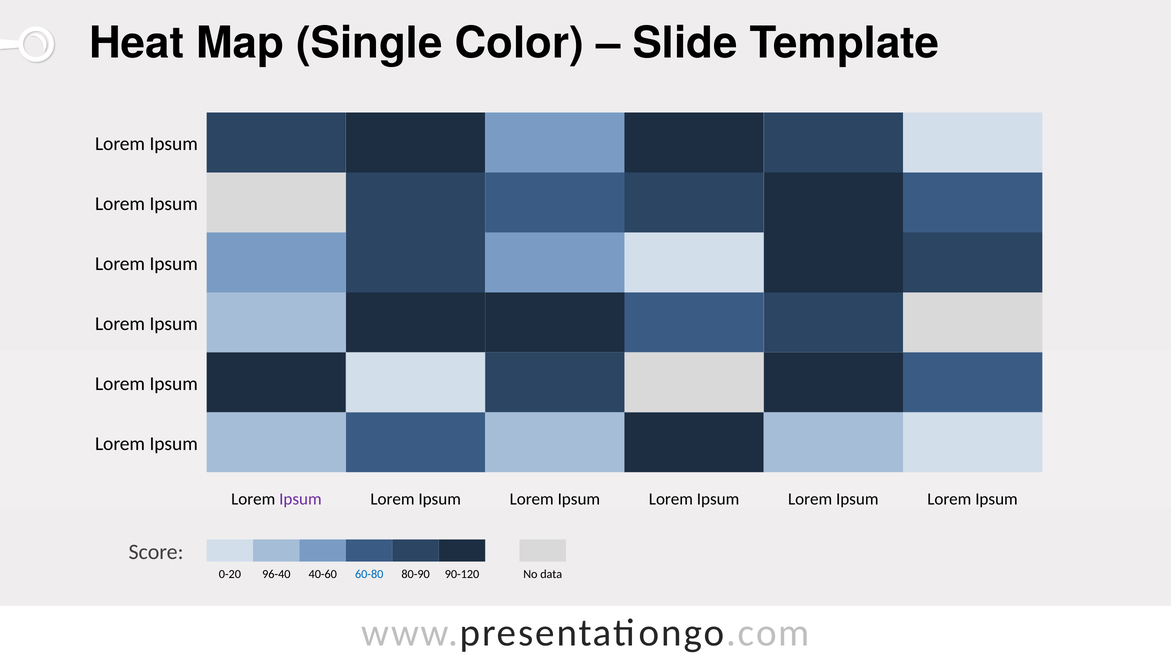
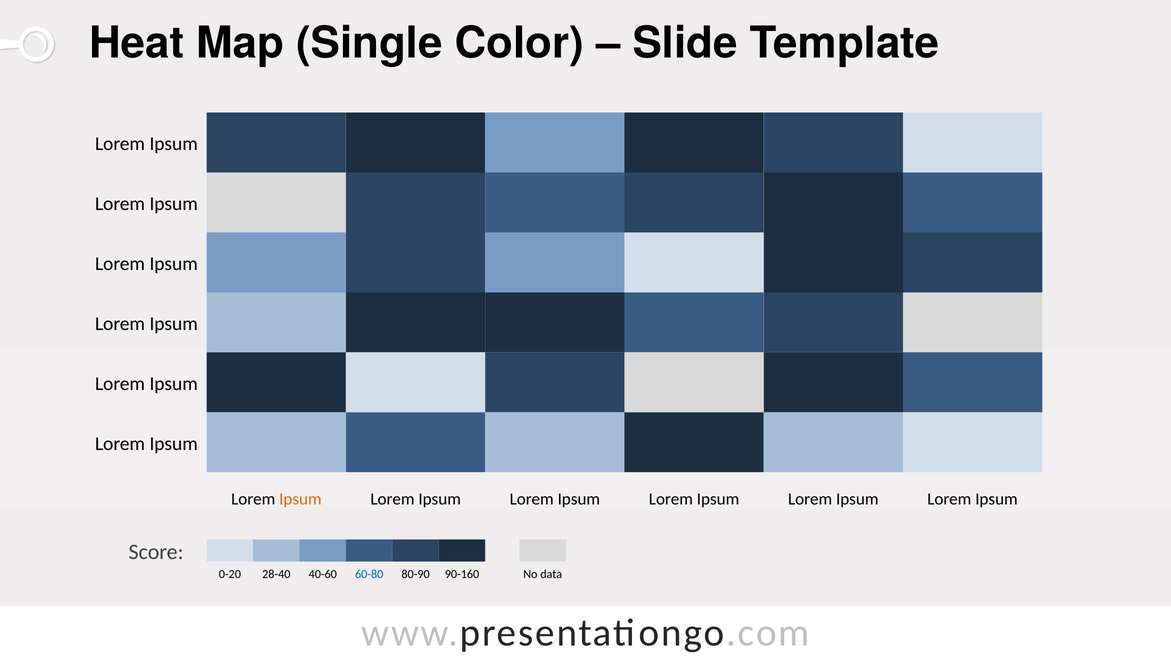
Ipsum at (300, 499) colour: purple -> orange
96-40: 96-40 -> 28-40
90-120: 90-120 -> 90-160
